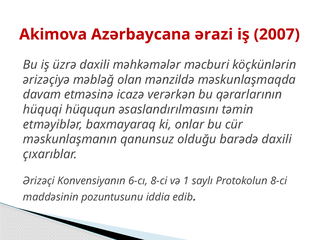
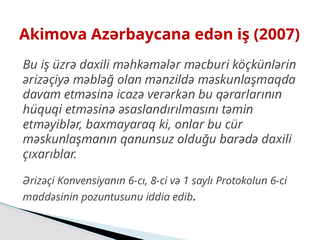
ərazi: ərazi -> edən
hüquqi hüququn: hüququn -> etməsinə
Protokolun 8-ci: 8-ci -> 6-ci
